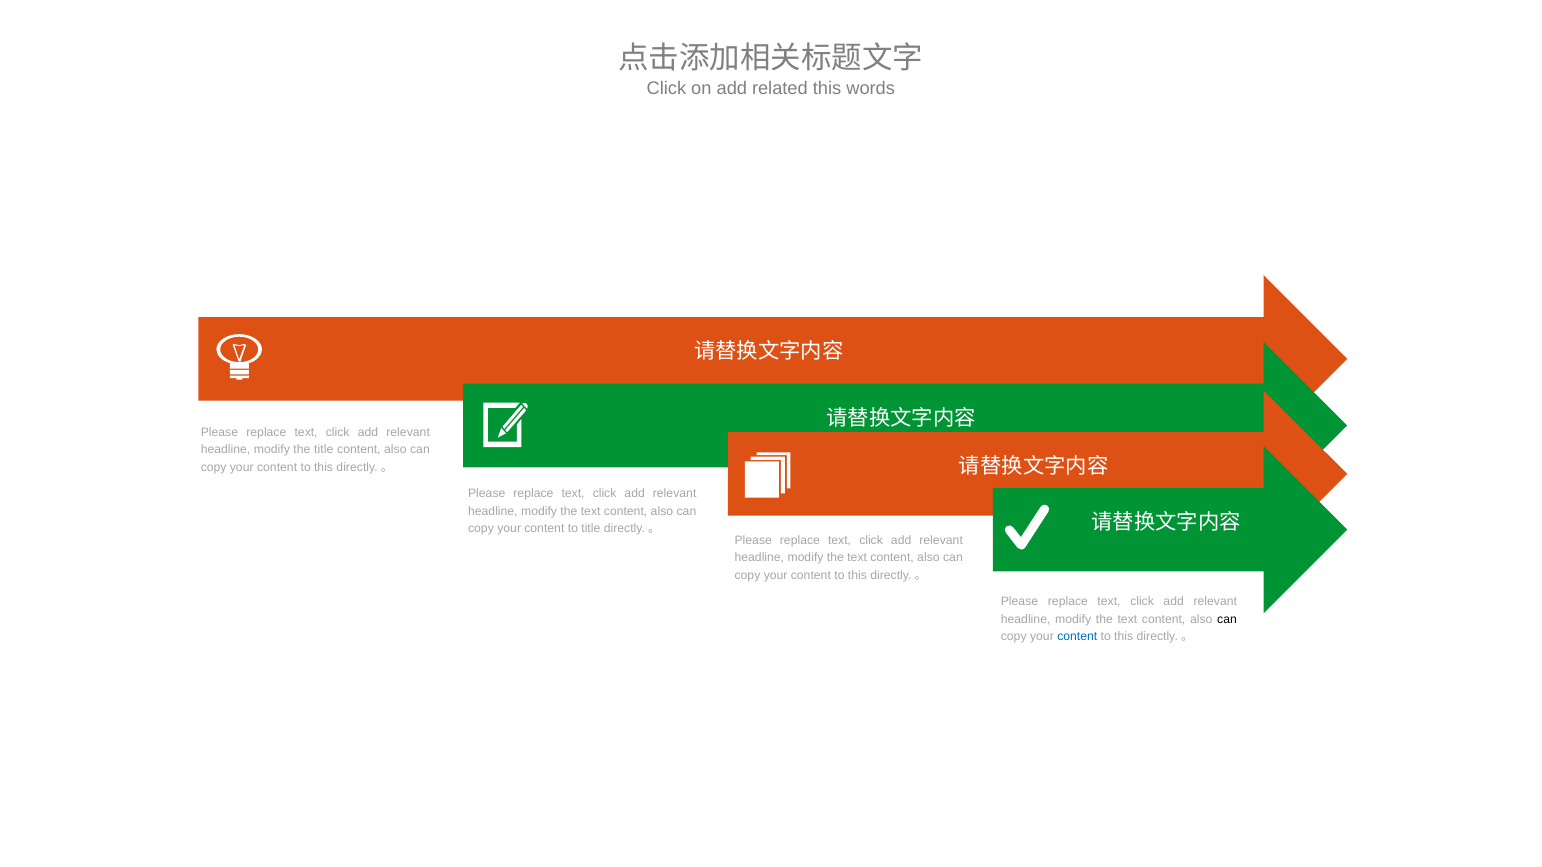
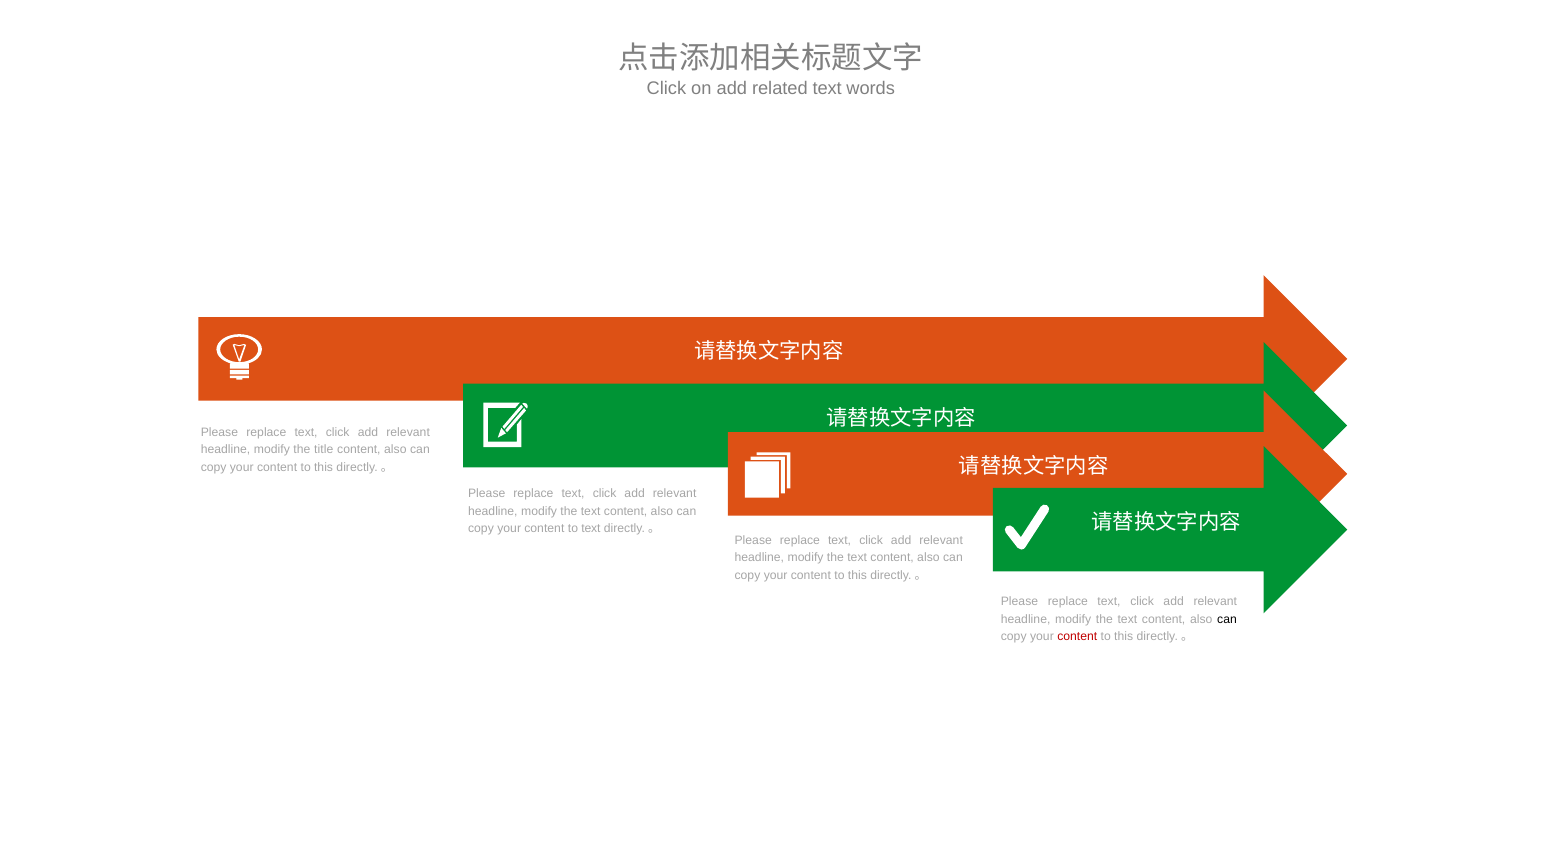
related this: this -> text
to title: title -> text
content at (1077, 637) colour: blue -> red
